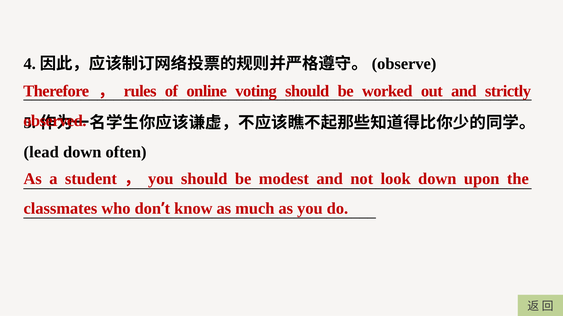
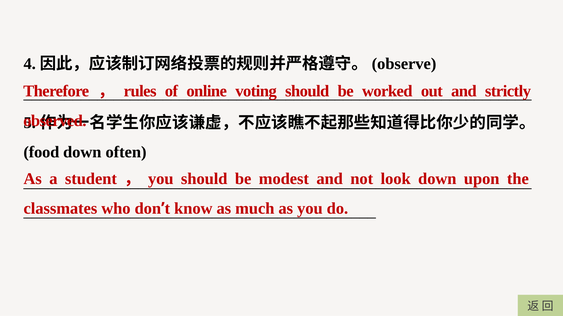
lead: lead -> food
